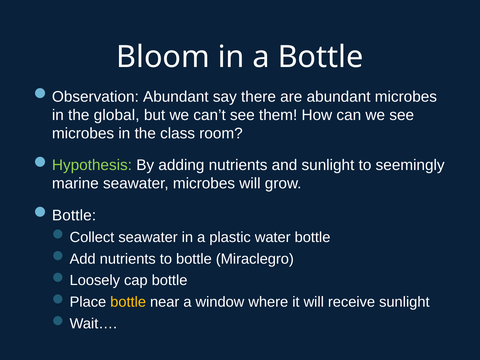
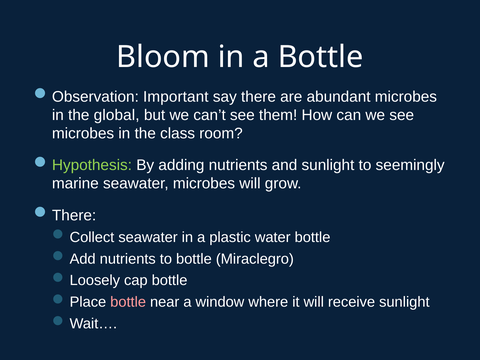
Observation Abundant: Abundant -> Important
Bottle at (74, 215): Bottle -> There
bottle at (128, 302) colour: yellow -> pink
